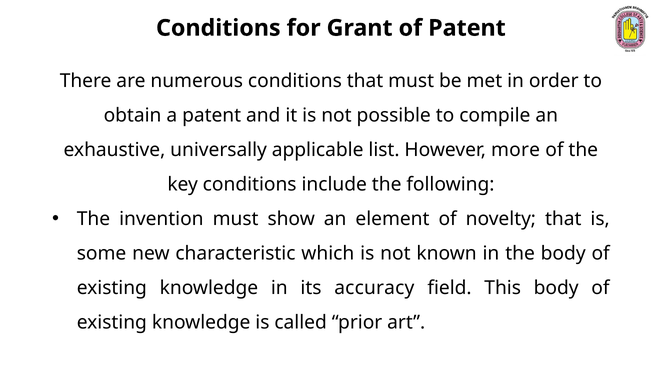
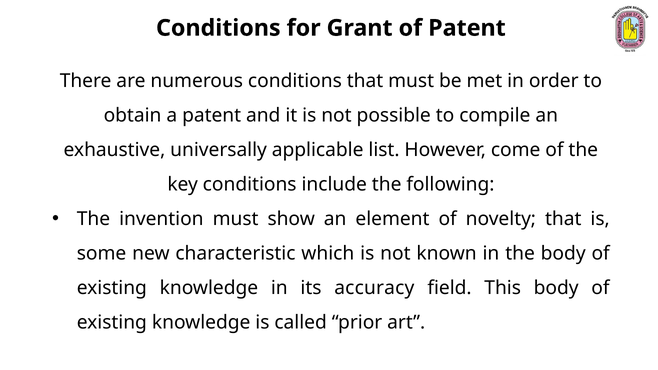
more: more -> come
